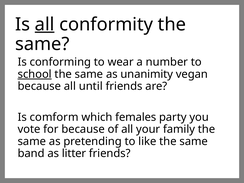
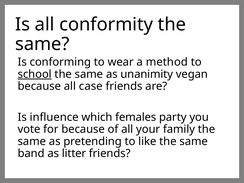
all at (45, 24) underline: present -> none
number: number -> method
until: until -> case
comform: comform -> influence
